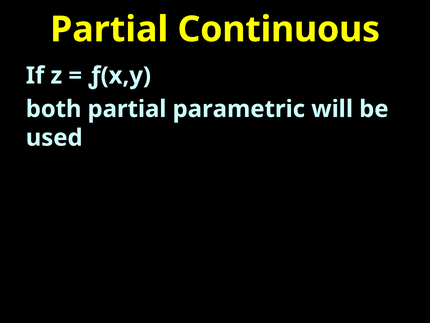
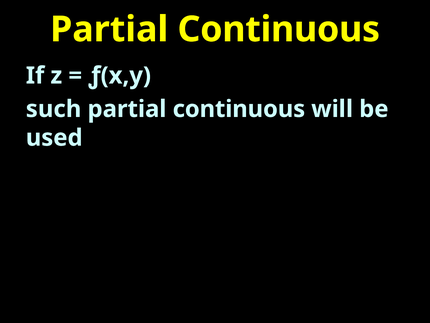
both: both -> such
parametric at (239, 109): parametric -> continuous
